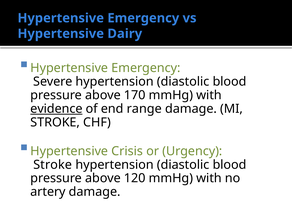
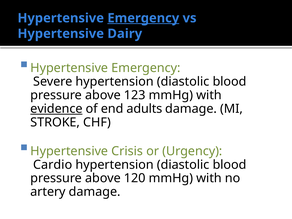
Emergency at (143, 18) underline: none -> present
170: 170 -> 123
range: range -> adults
Stroke at (53, 165): Stroke -> Cardio
